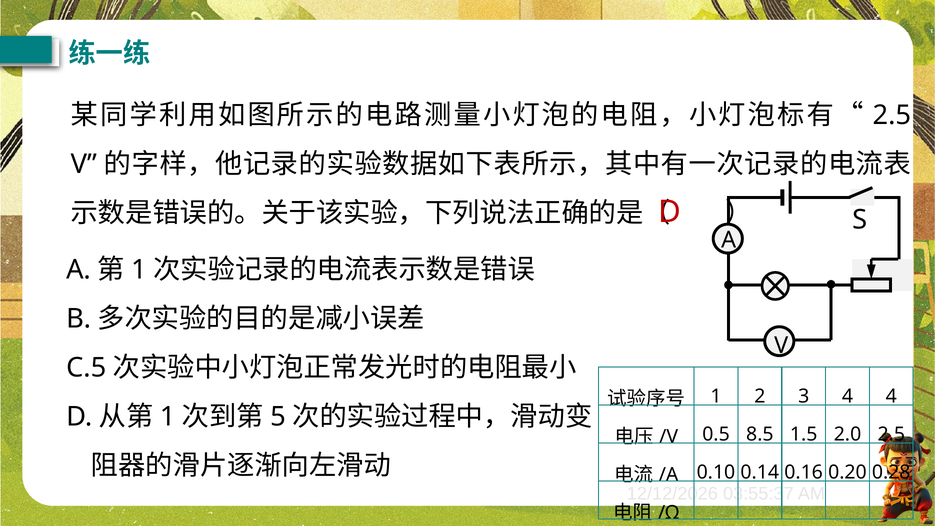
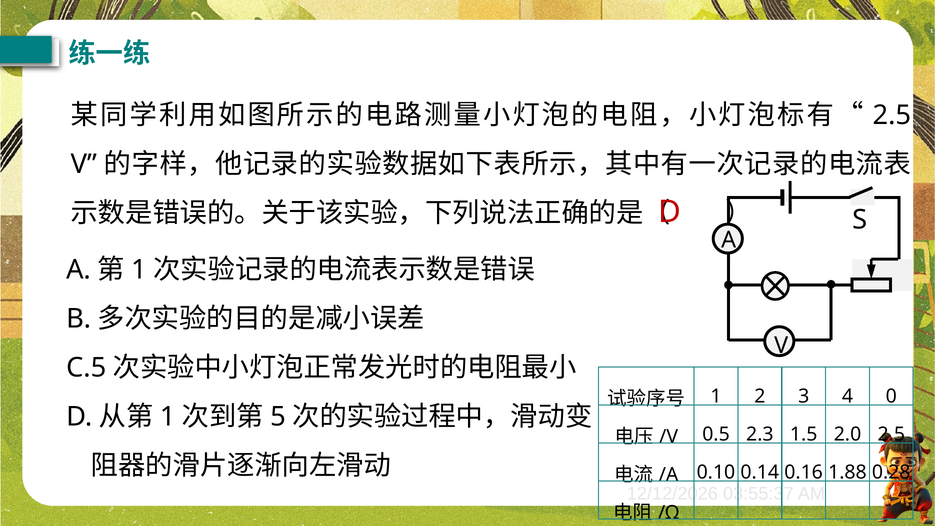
4 4: 4 -> 0
8.5: 8.5 -> 2.3
0.20: 0.20 -> 1.88
